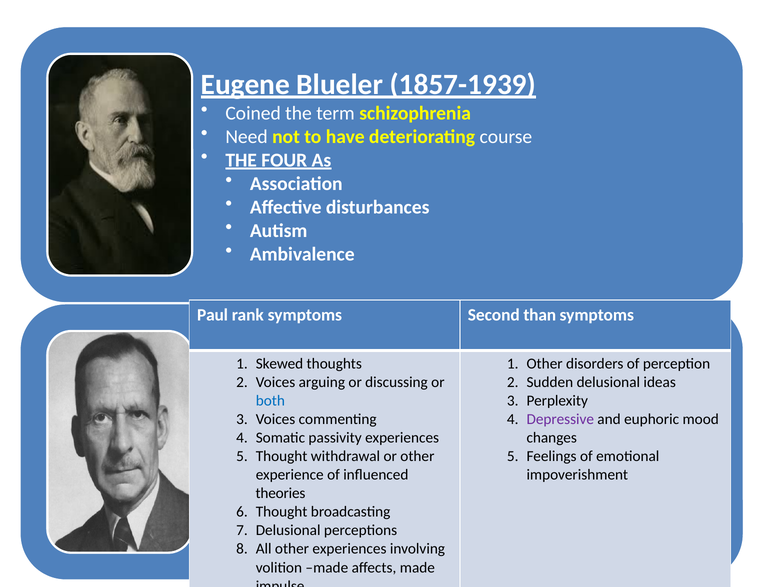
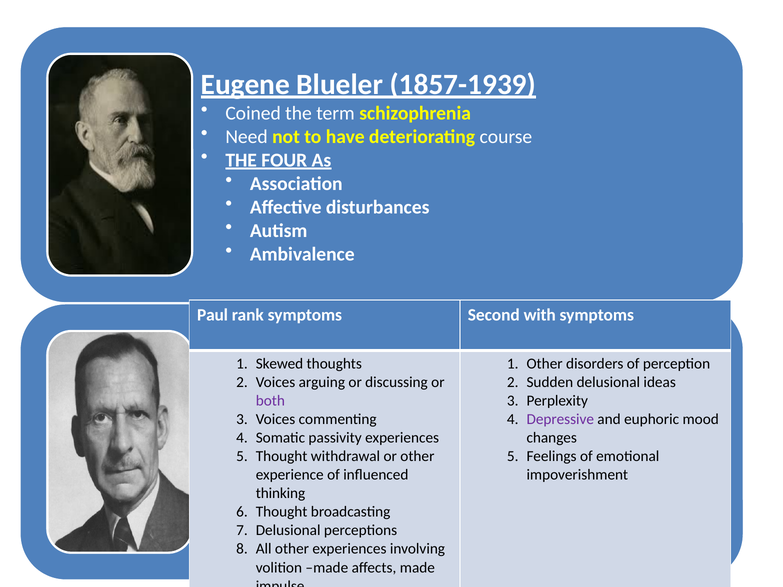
than: than -> with
both colour: blue -> purple
theories: theories -> thinking
